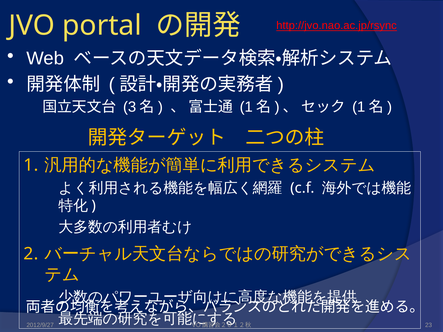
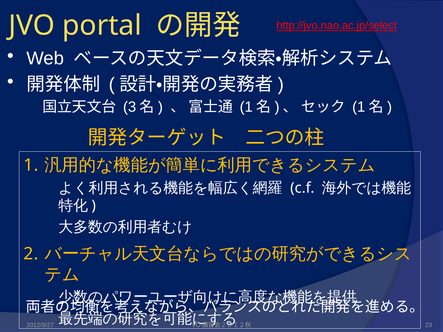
http://jvo.nao.ac.jp/rsync: http://jvo.nao.ac.jp/rsync -> http://jvo.nao.ac.jp/select
